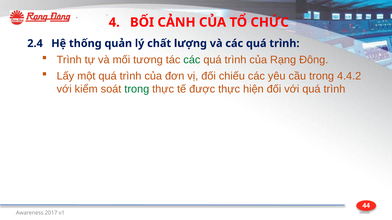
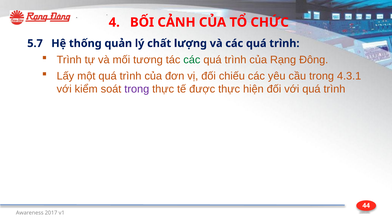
2.4: 2.4 -> 5.7
4.4.2: 4.4.2 -> 4.3.1
trong at (137, 89) colour: green -> purple
